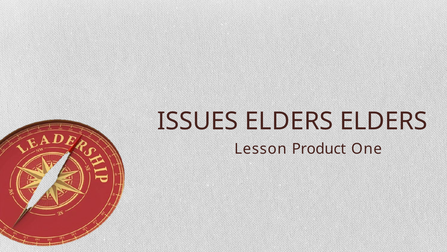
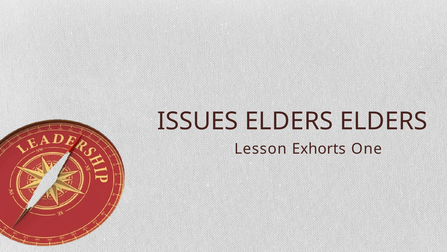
Product: Product -> Exhorts
